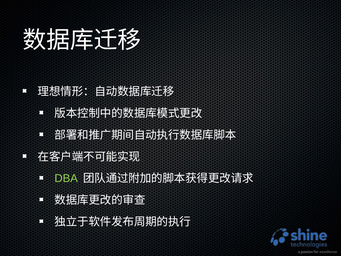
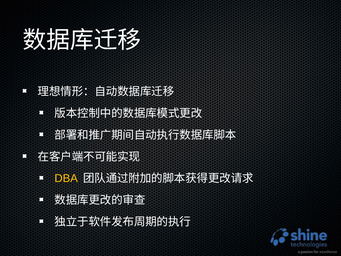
DBA colour: light green -> yellow
